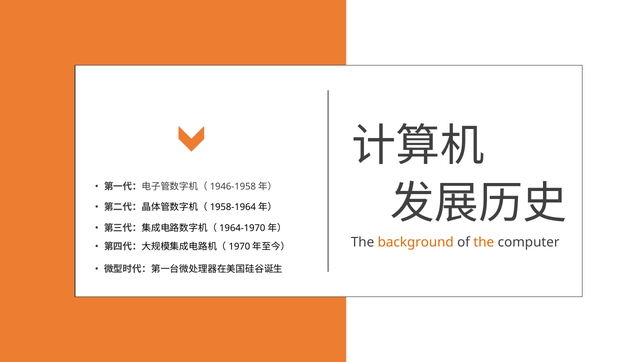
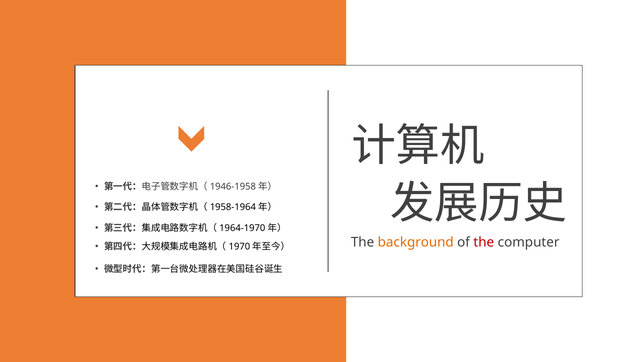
the at (484, 242) colour: orange -> red
